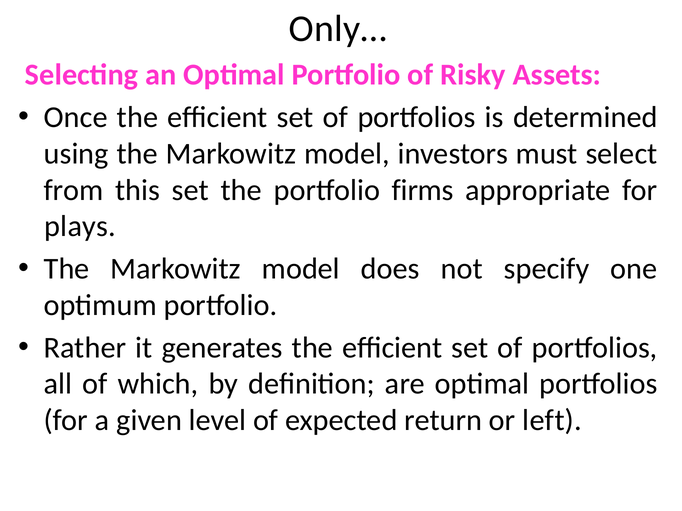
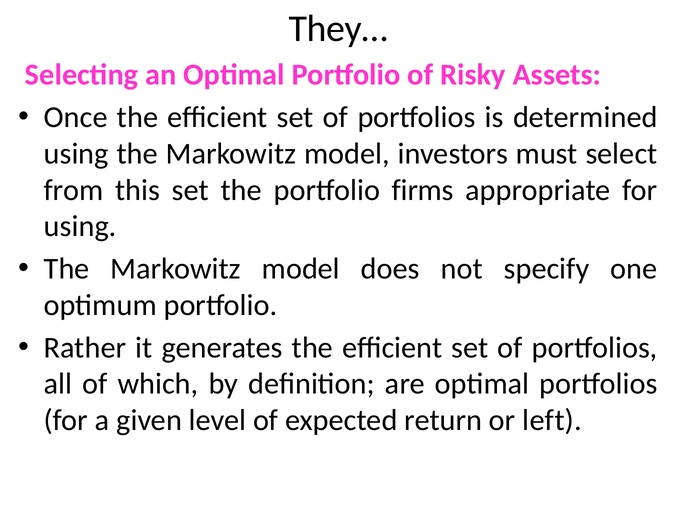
Only…: Only… -> They…
plays at (80, 227): plays -> using
